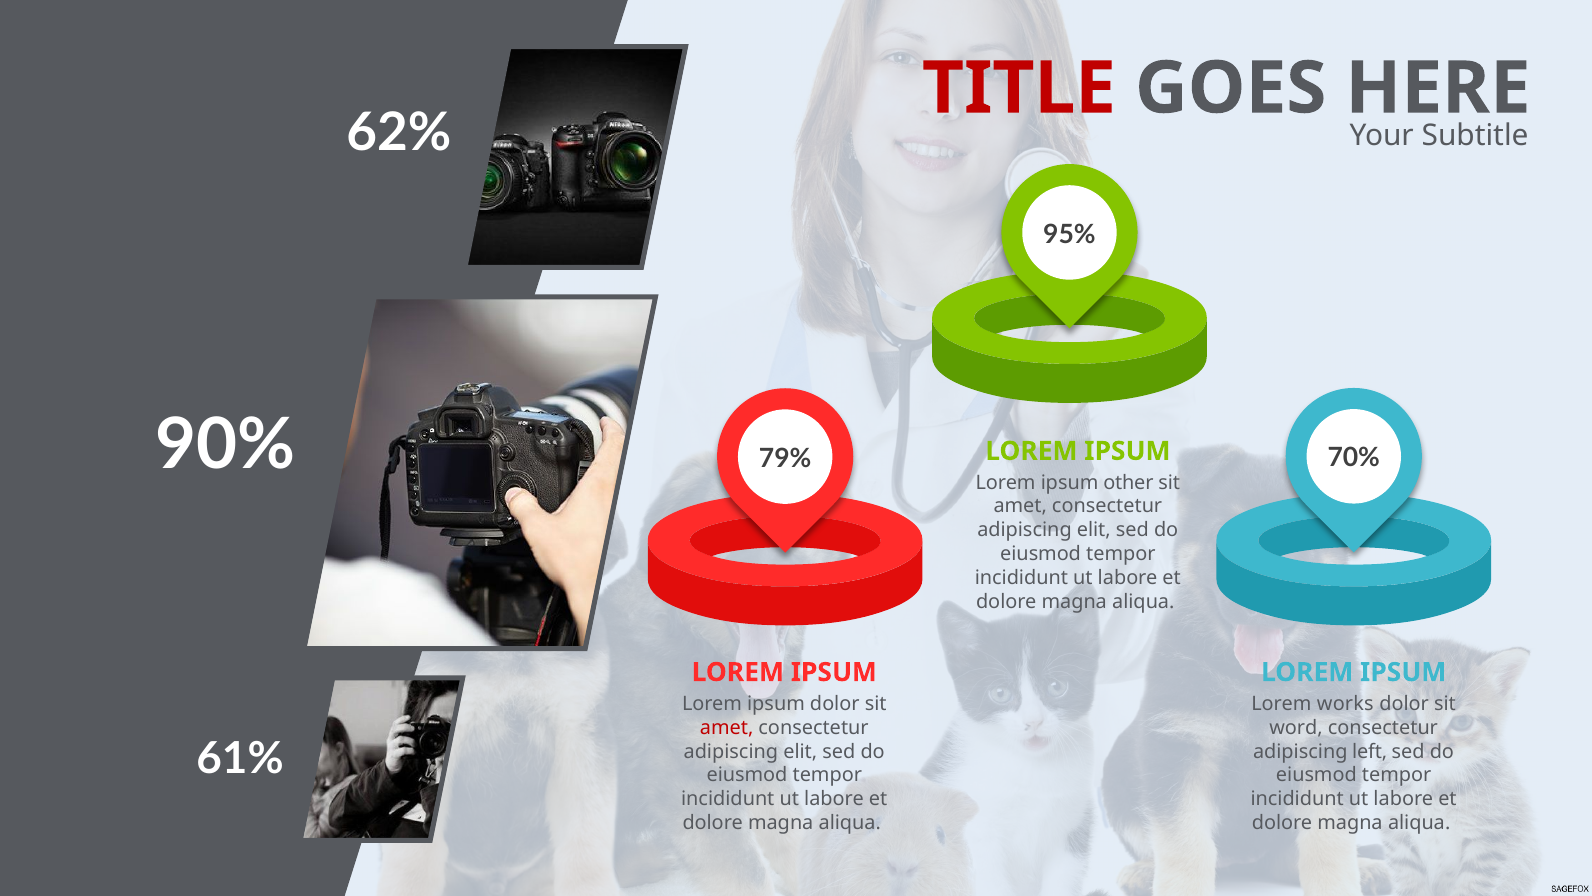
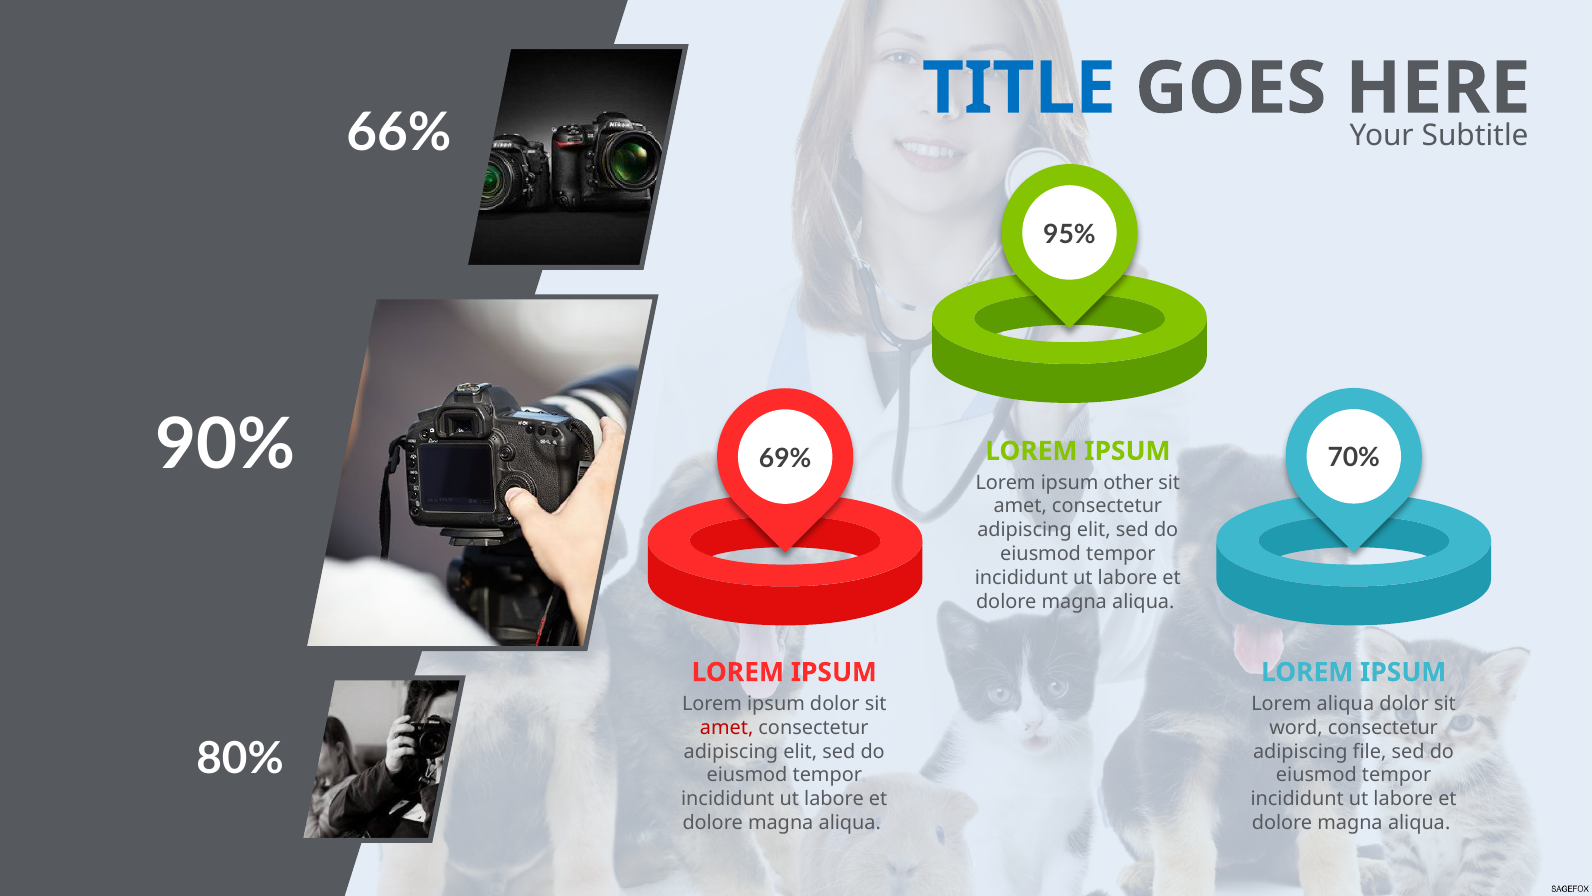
TITLE colour: red -> blue
62%: 62% -> 66%
79%: 79% -> 69%
Lorem works: works -> aliqua
61%: 61% -> 80%
left: left -> file
